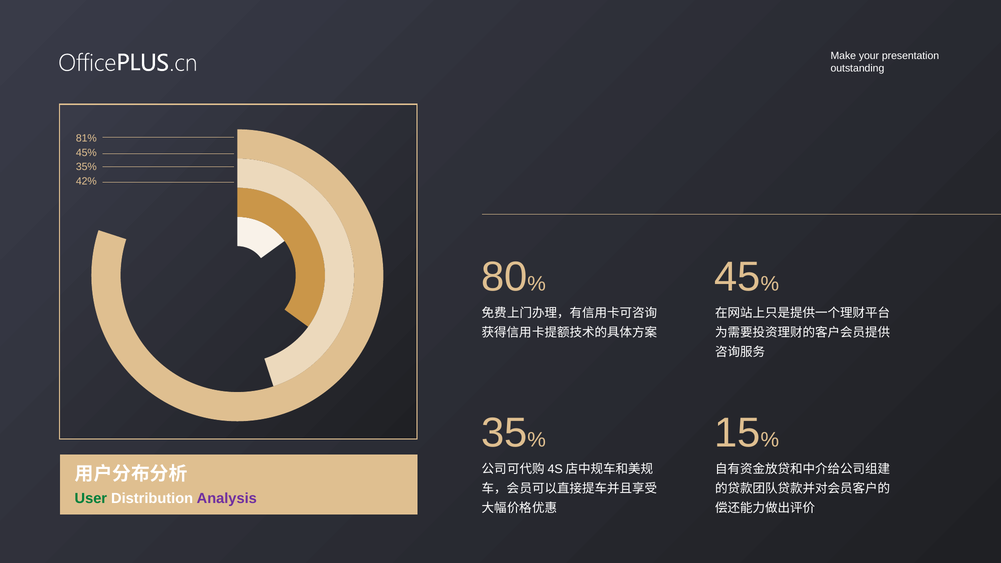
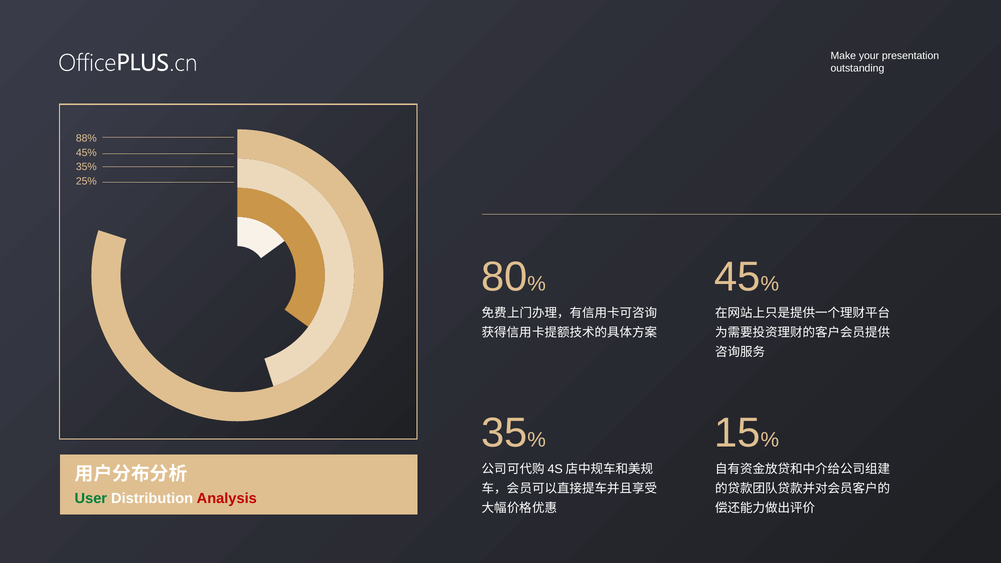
81%: 81% -> 88%
42%: 42% -> 25%
Analysis colour: purple -> red
